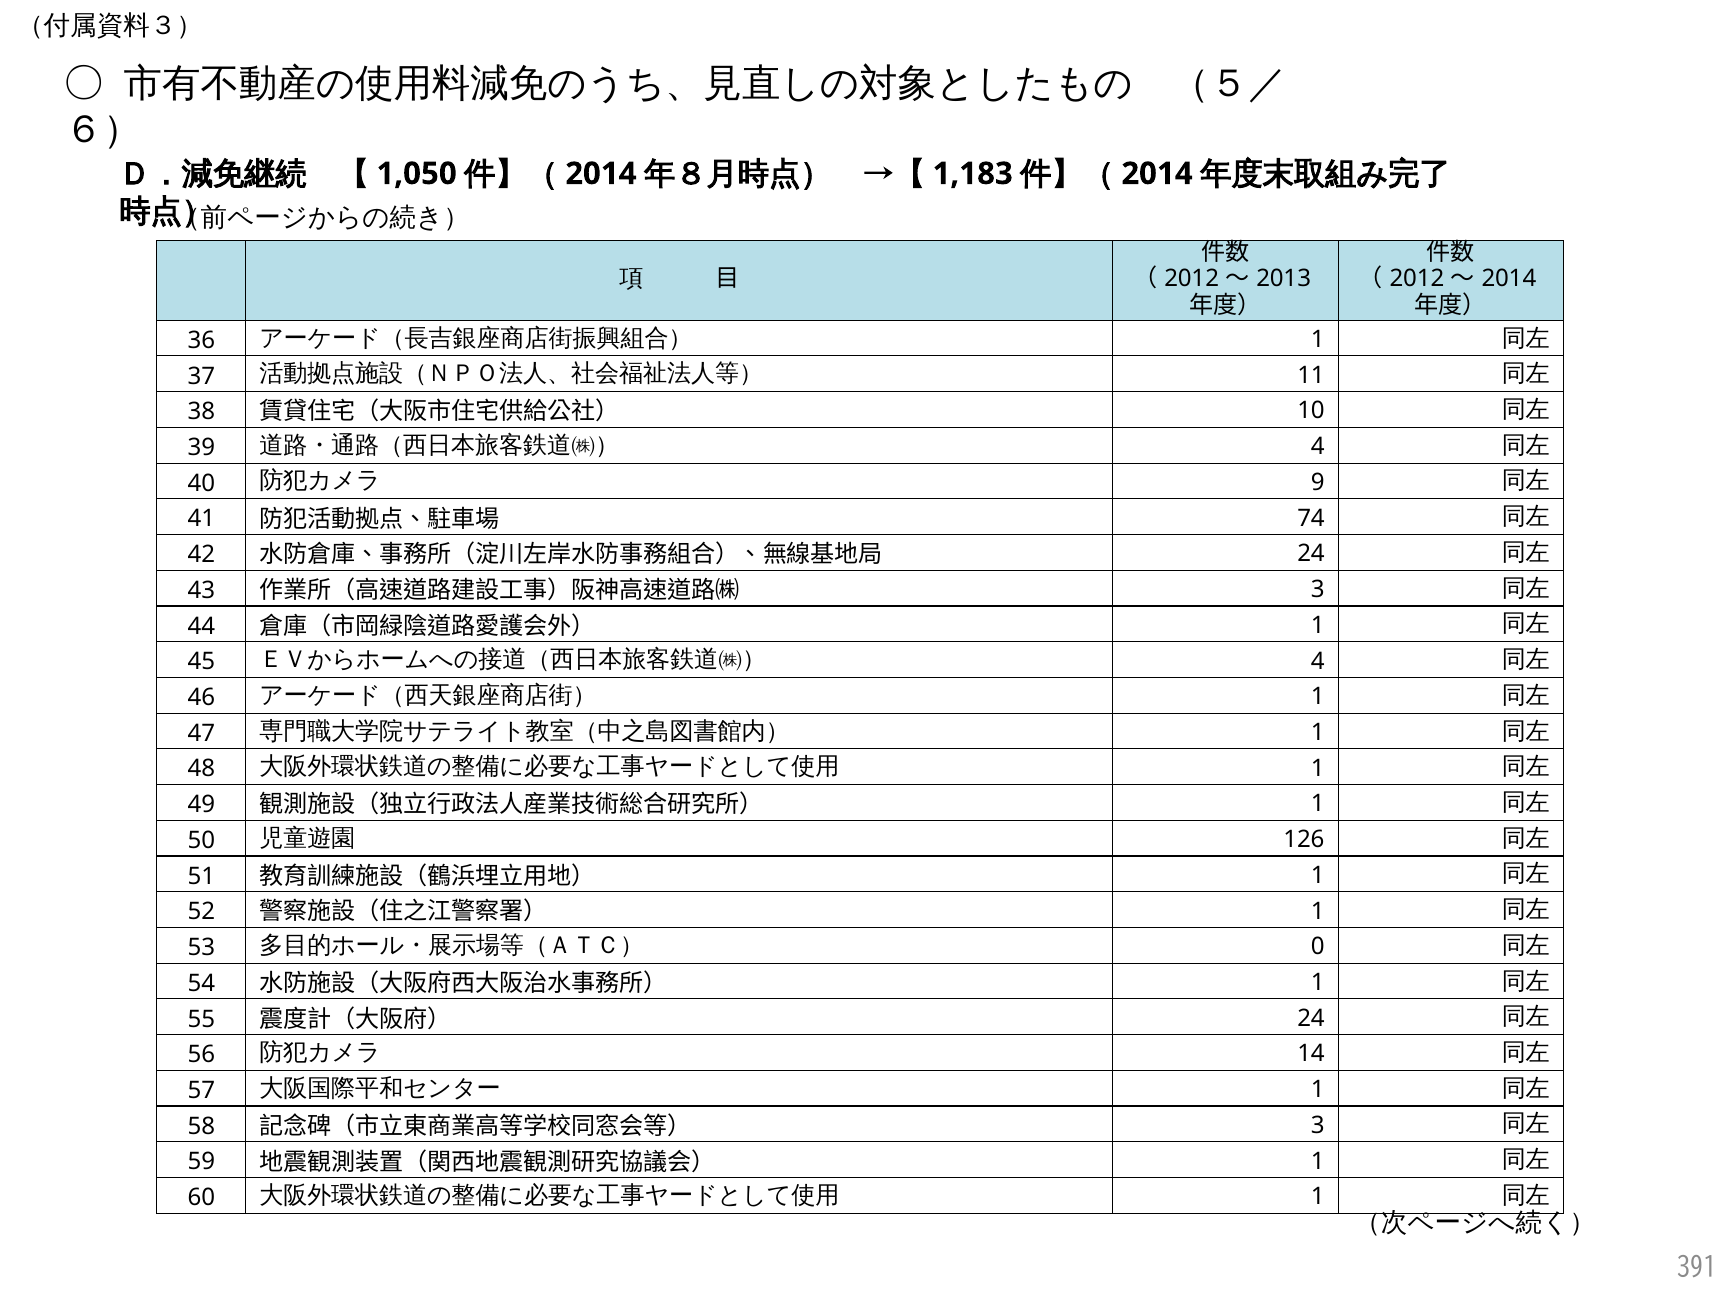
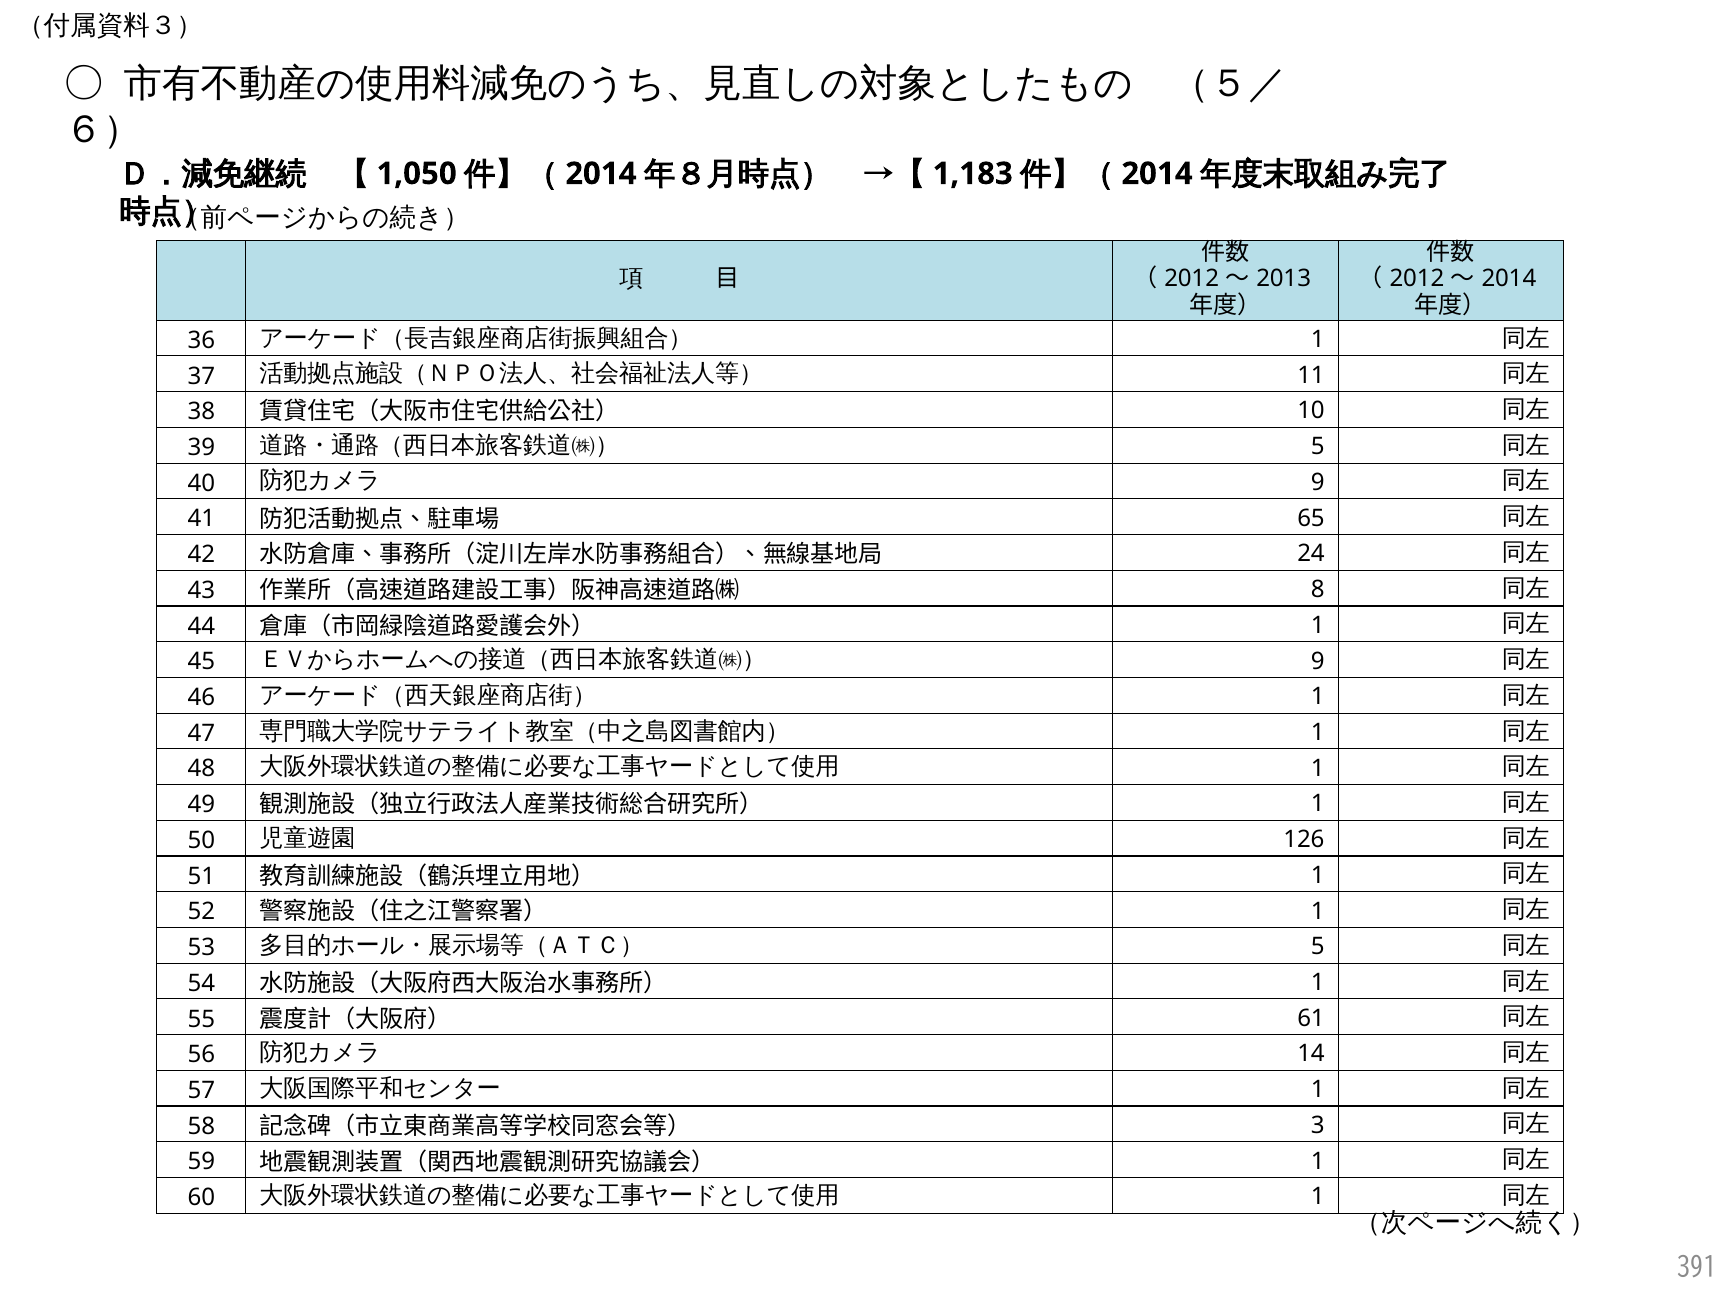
4 at (1318, 447): 4 -> 5
74: 74 -> 65
3 at (1318, 589): 3 -> 8
4 at (1318, 661): 4 -> 9
0 at (1318, 946): 0 -> 5
24 at (1311, 1018): 24 -> 61
